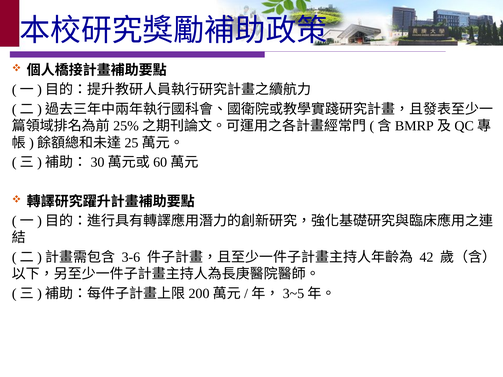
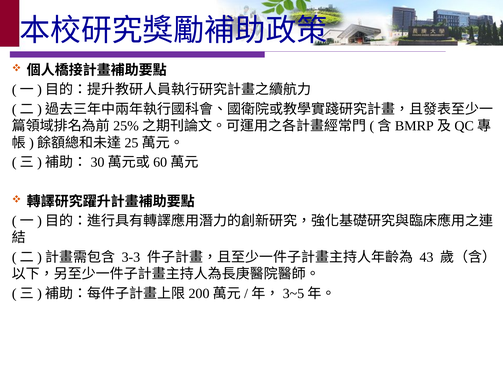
3-6: 3-6 -> 3-3
42: 42 -> 43
